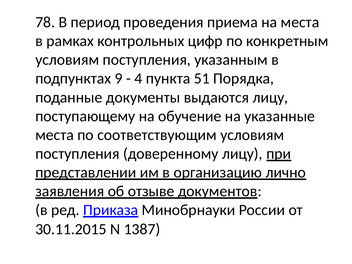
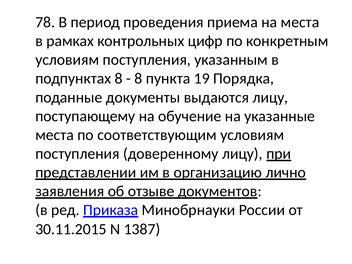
подпунктах 9: 9 -> 8
4 at (138, 79): 4 -> 8
51: 51 -> 19
